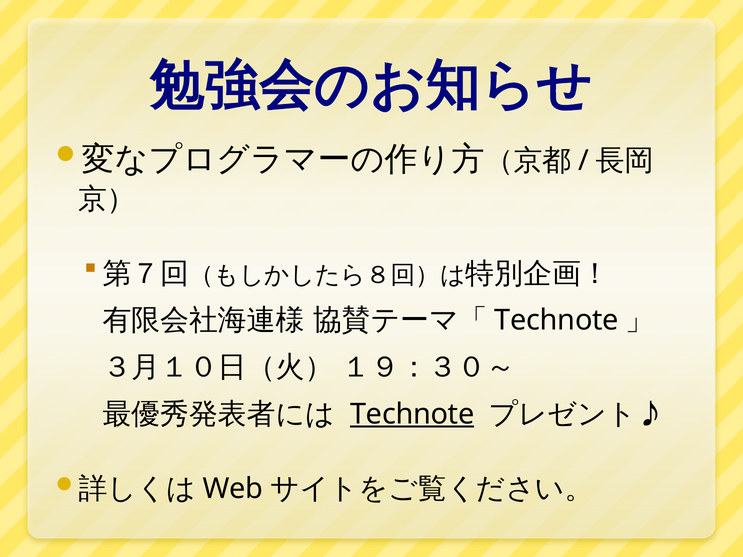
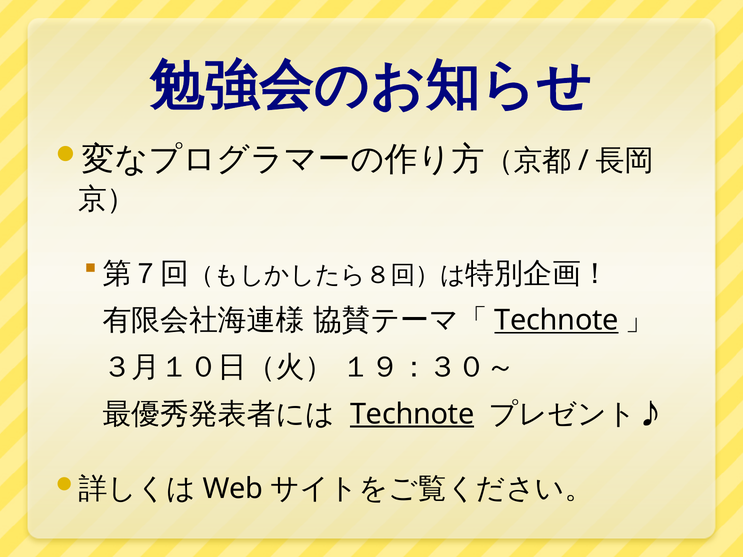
Technote at (557, 321) underline: none -> present
